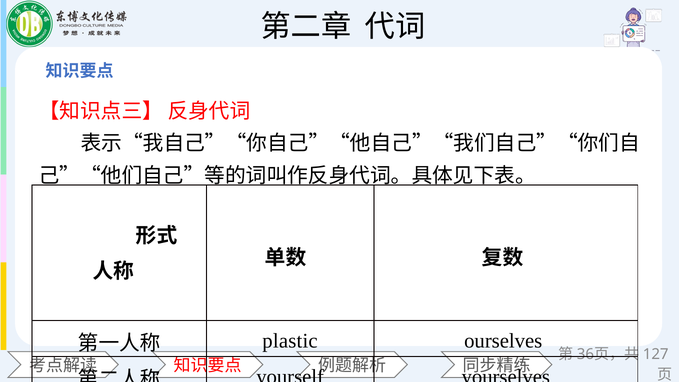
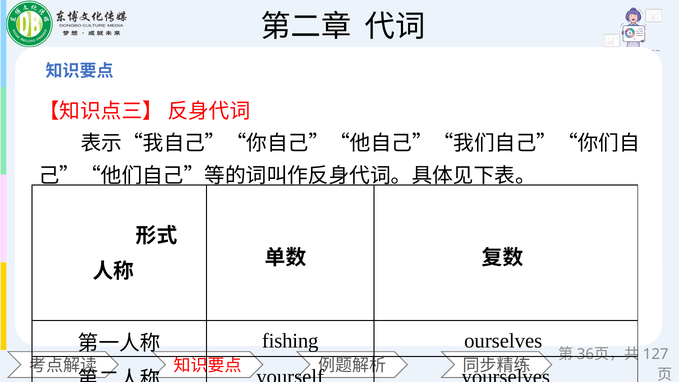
plastic: plastic -> fishing
